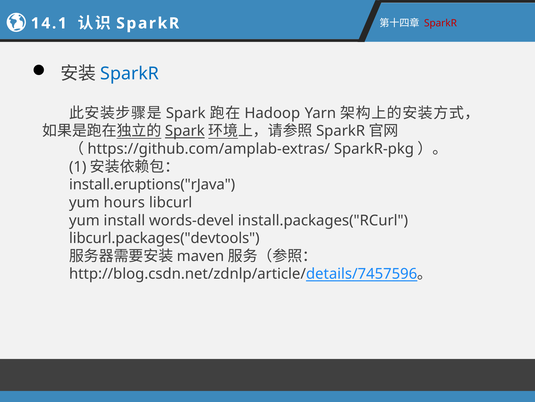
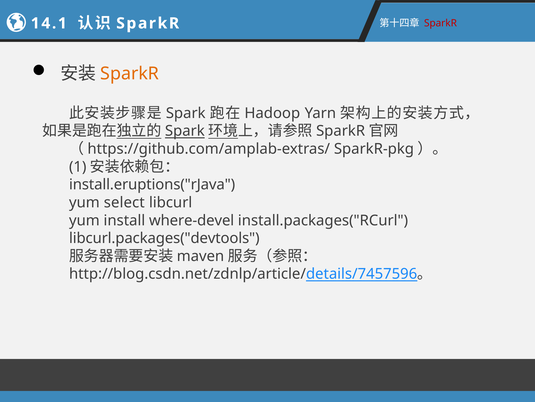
SparkR at (130, 74) colour: blue -> orange
hours: hours -> select
words-devel: words-devel -> where-devel
